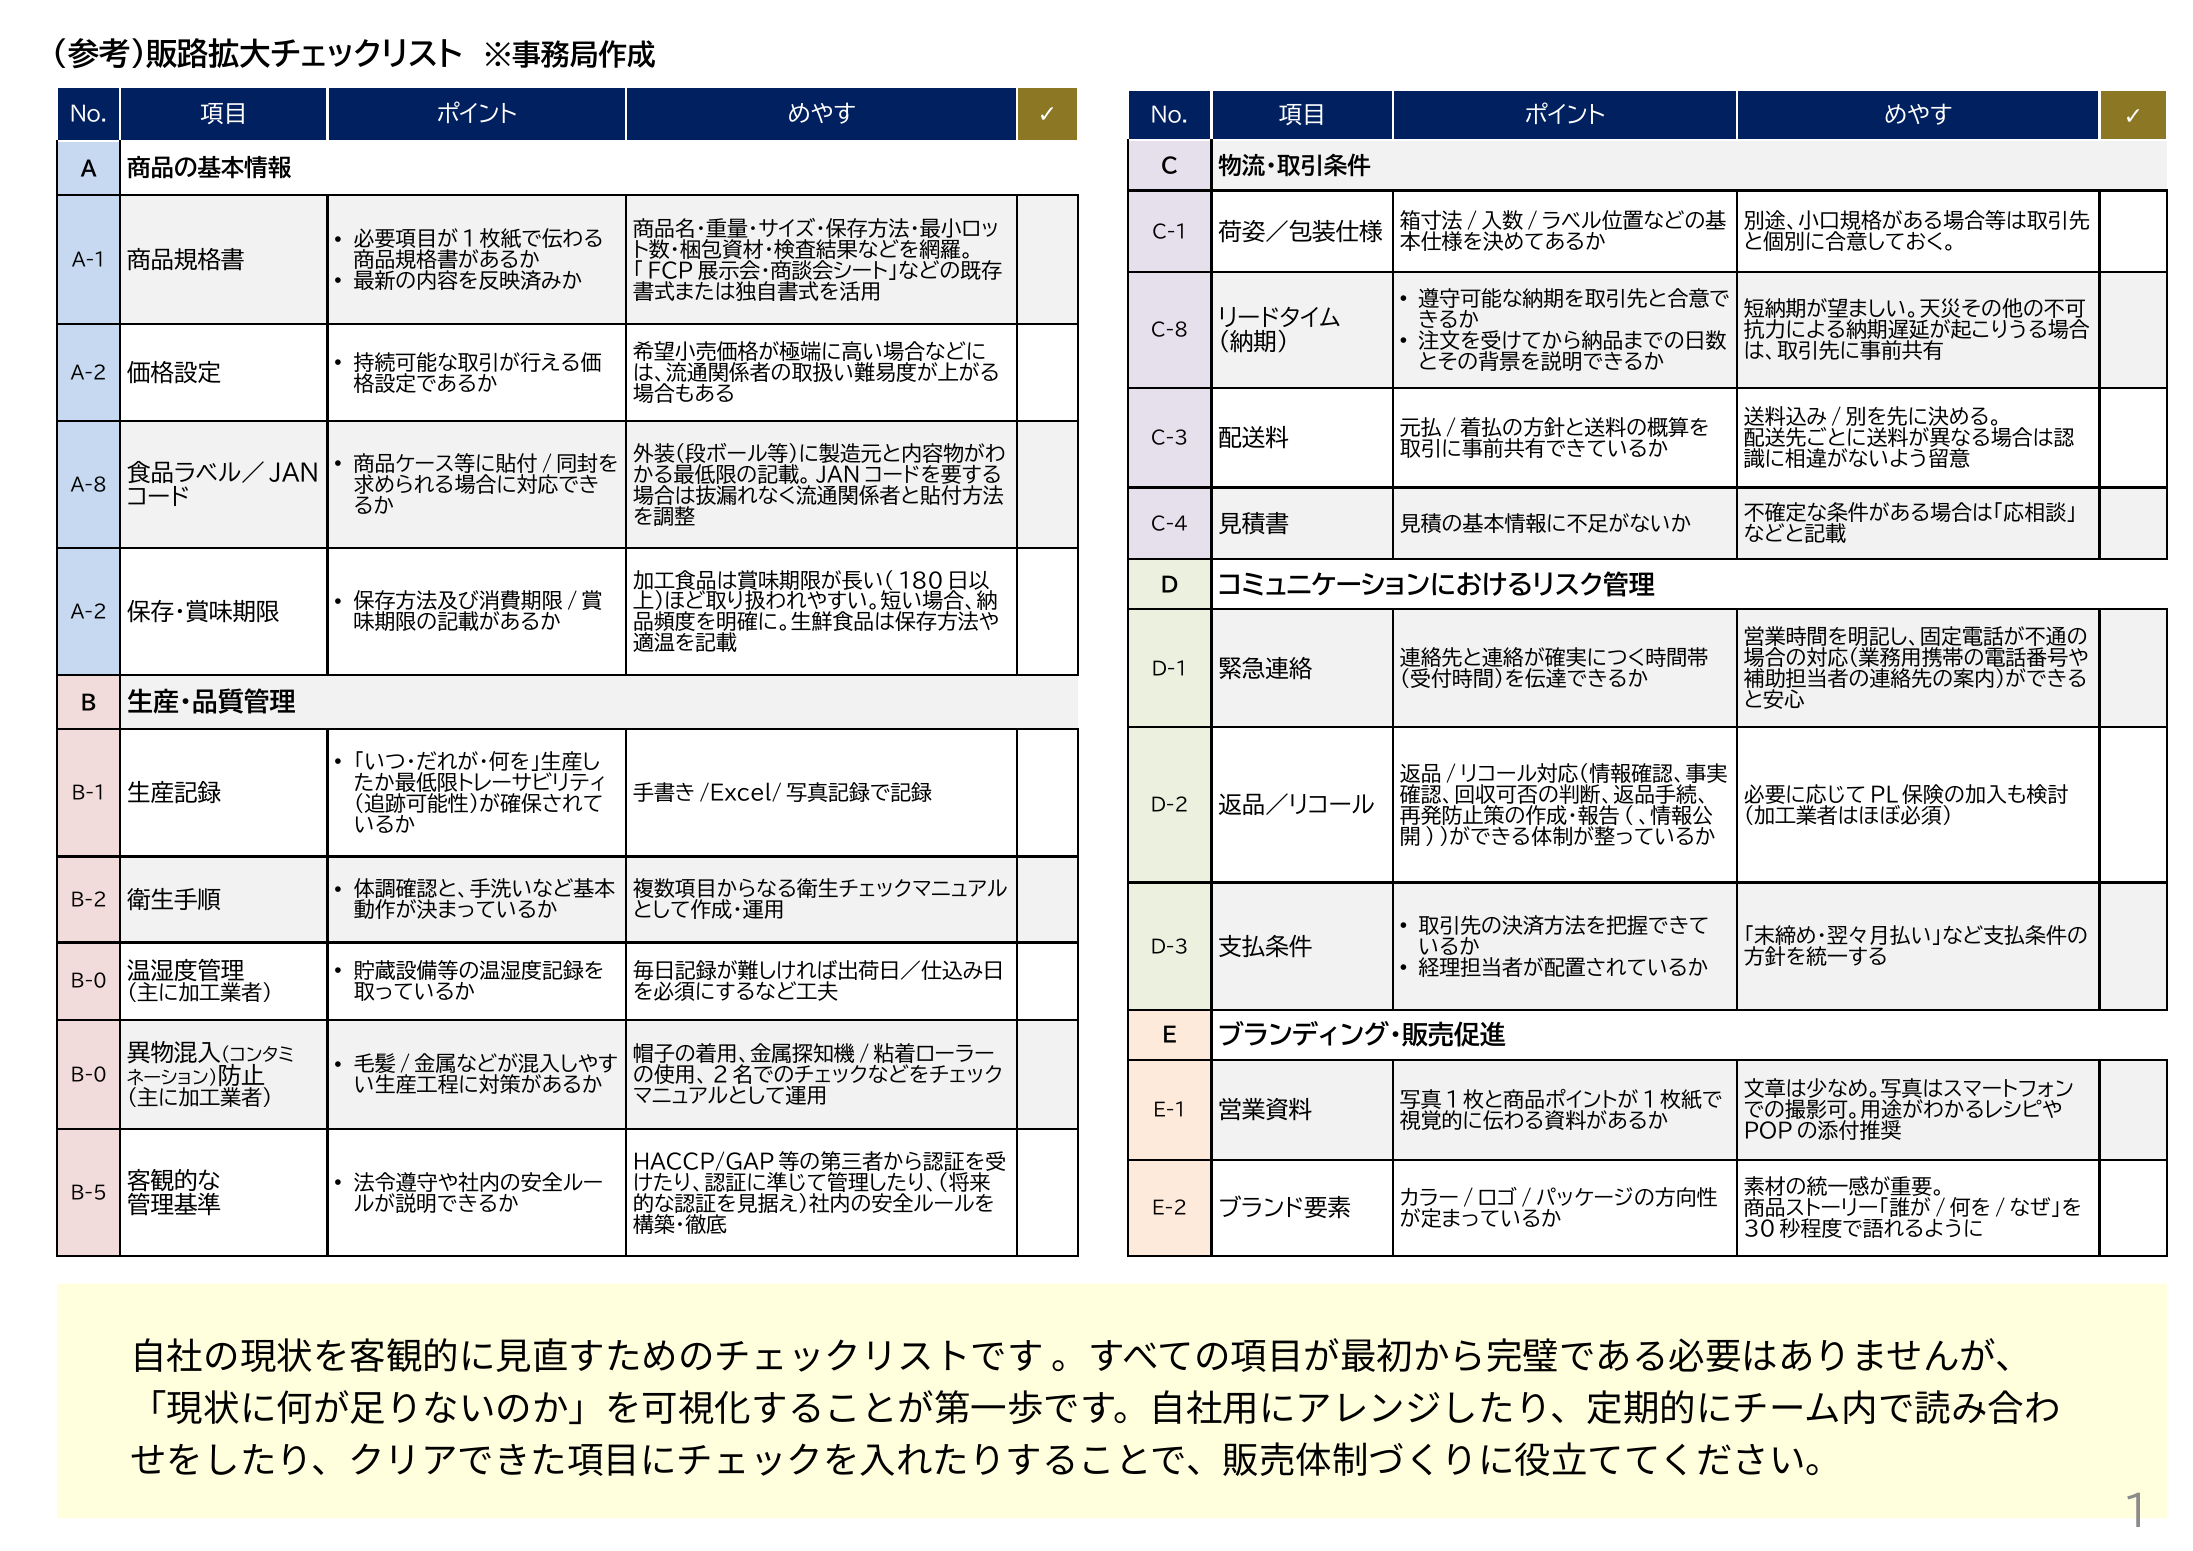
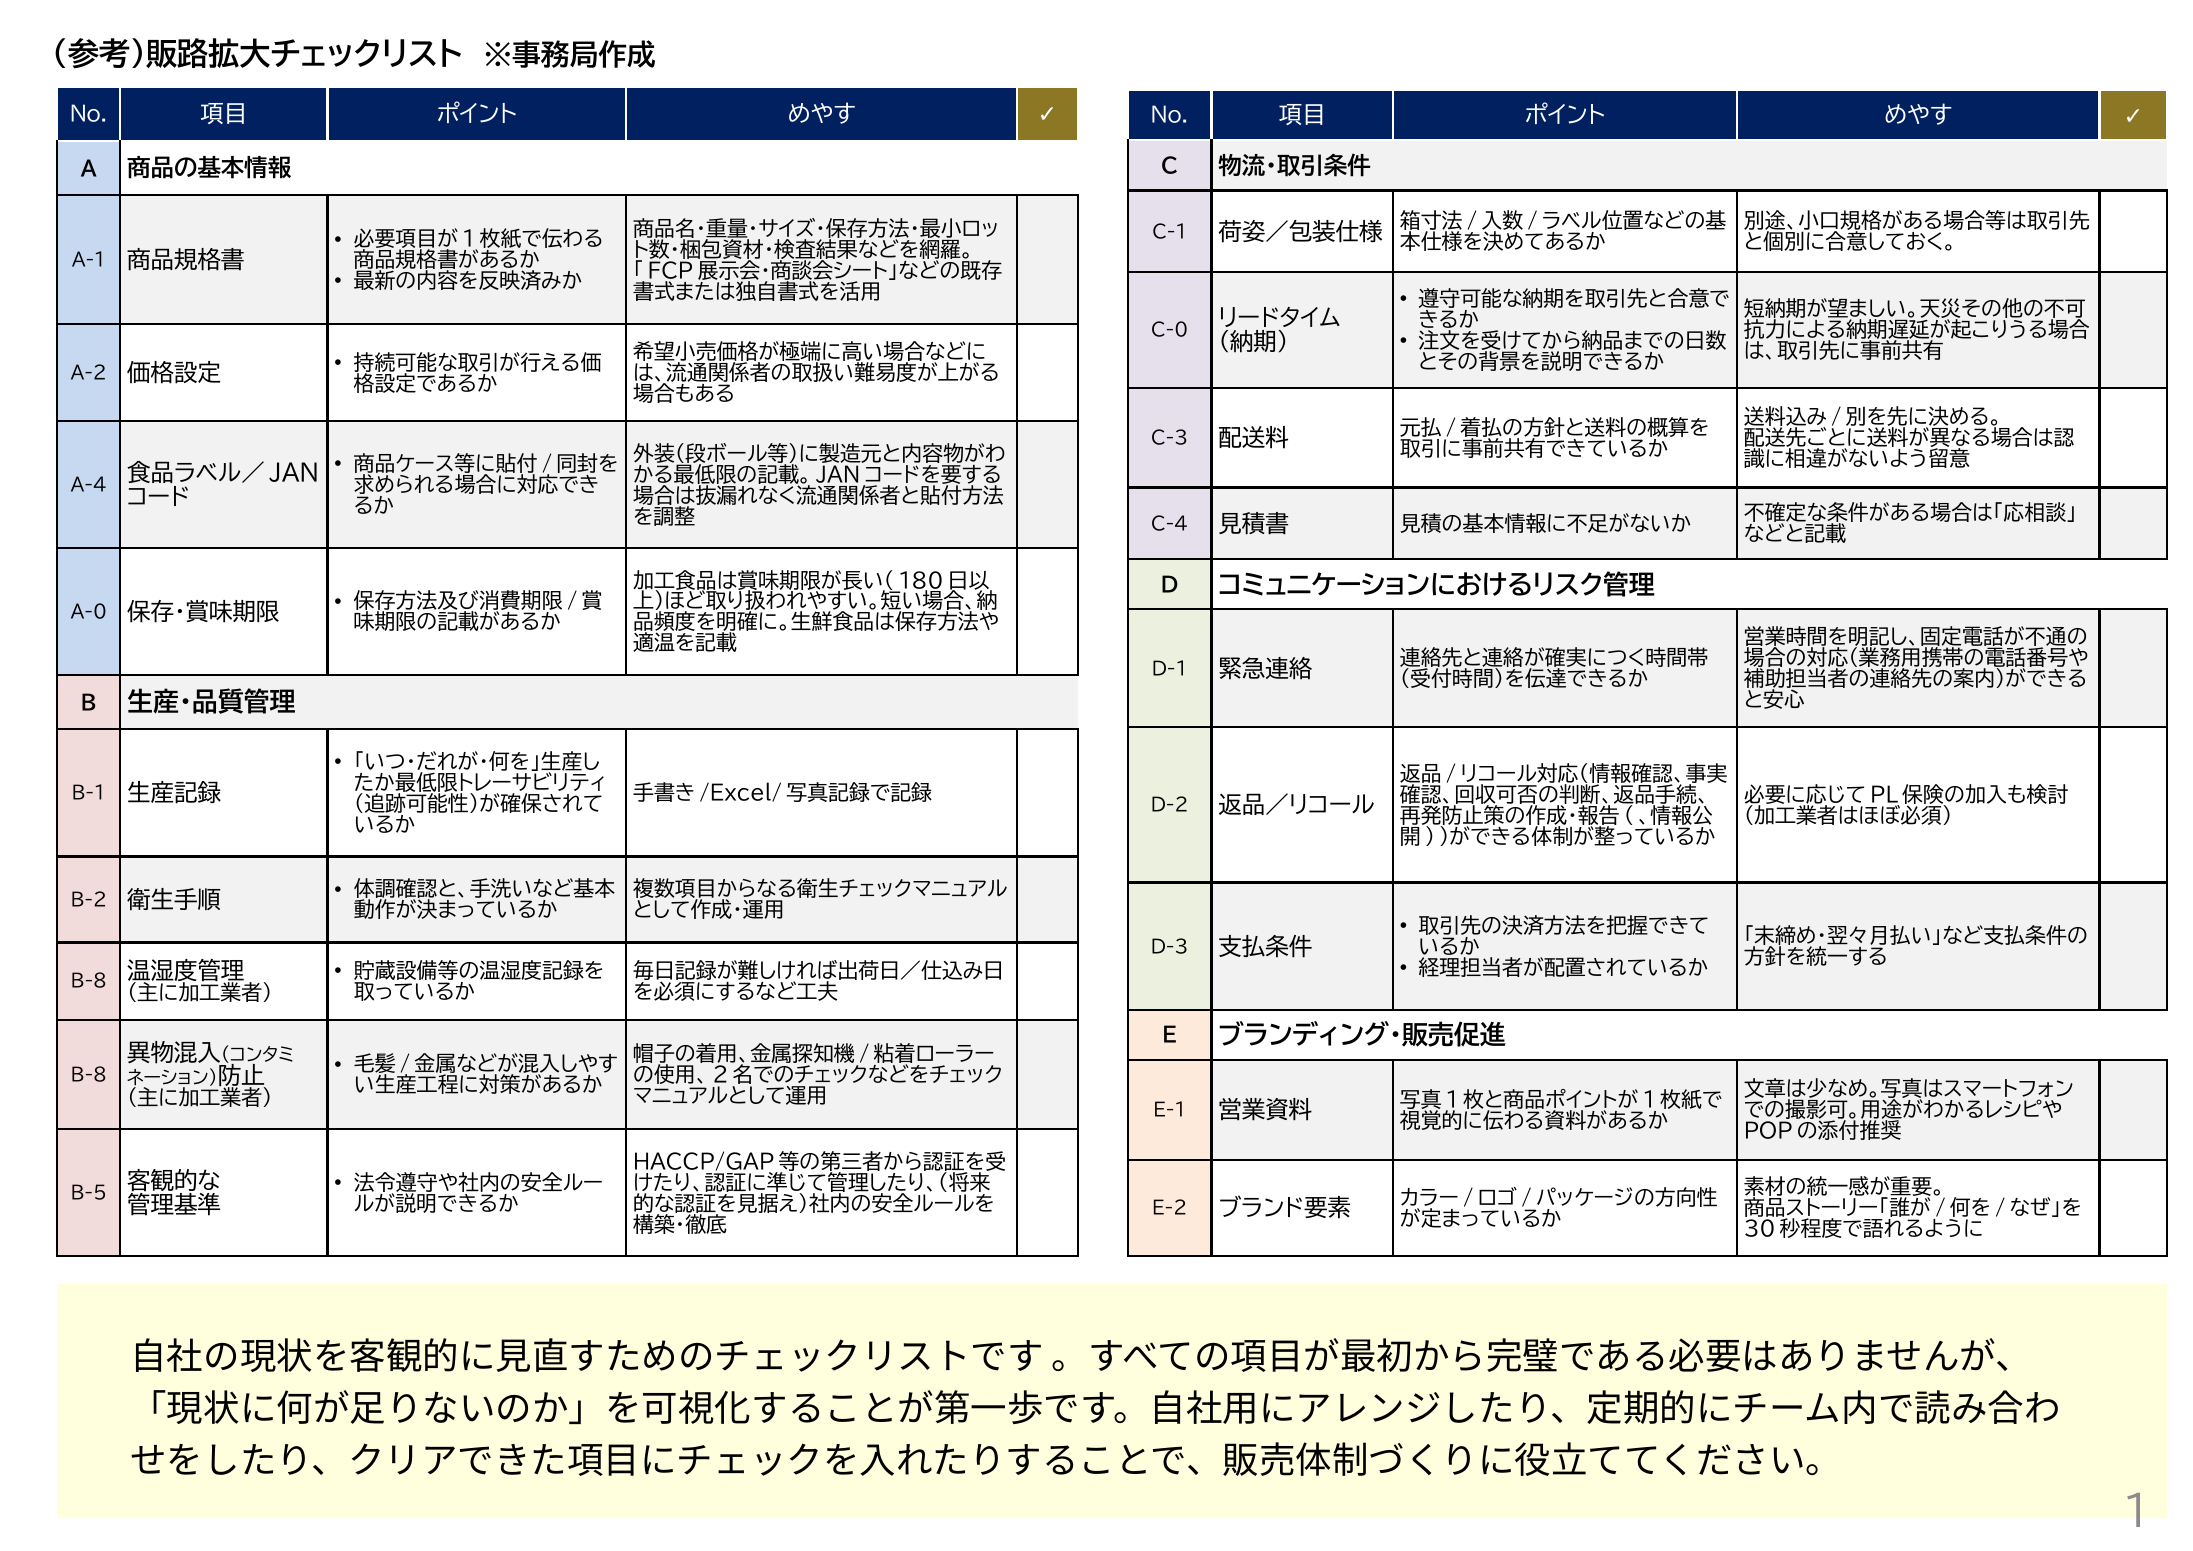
C-8: C-8 -> C-0
A-8: A-8 -> A-4
A-2 at (89, 612): A-2 -> A-0
B-0 at (89, 982): B-0 -> B-8
B-0 at (89, 1075): B-0 -> B-8
